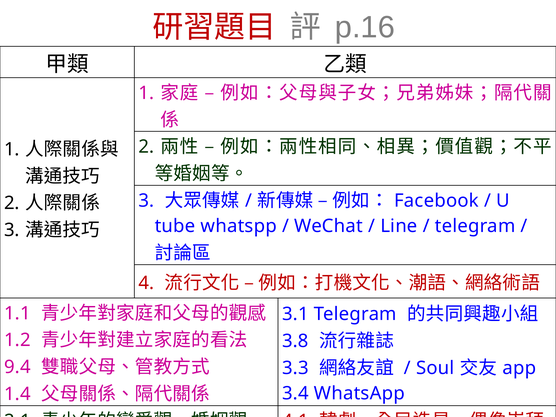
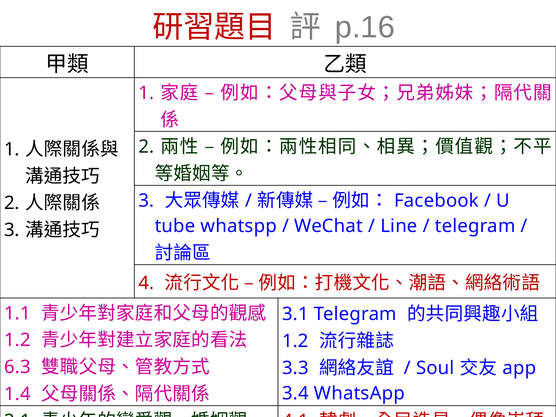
3.8 at (295, 341): 3.8 -> 1.2
9.4: 9.4 -> 6.3
